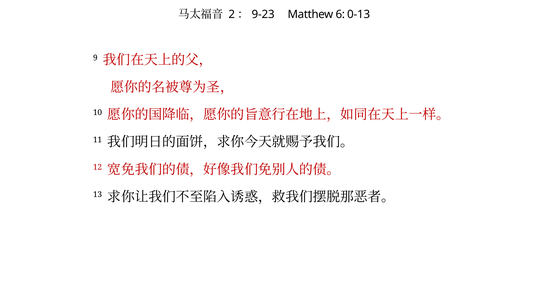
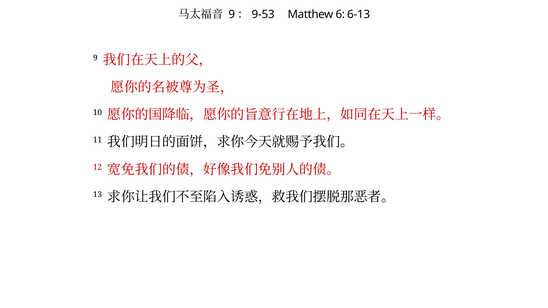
2 at (232, 14): 2 -> 9
9-23: 9-23 -> 9-53
0-13: 0-13 -> 6-13
